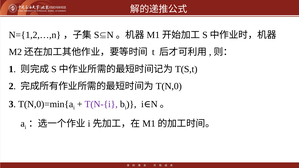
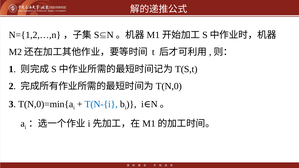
T(N-{i colour: purple -> blue
